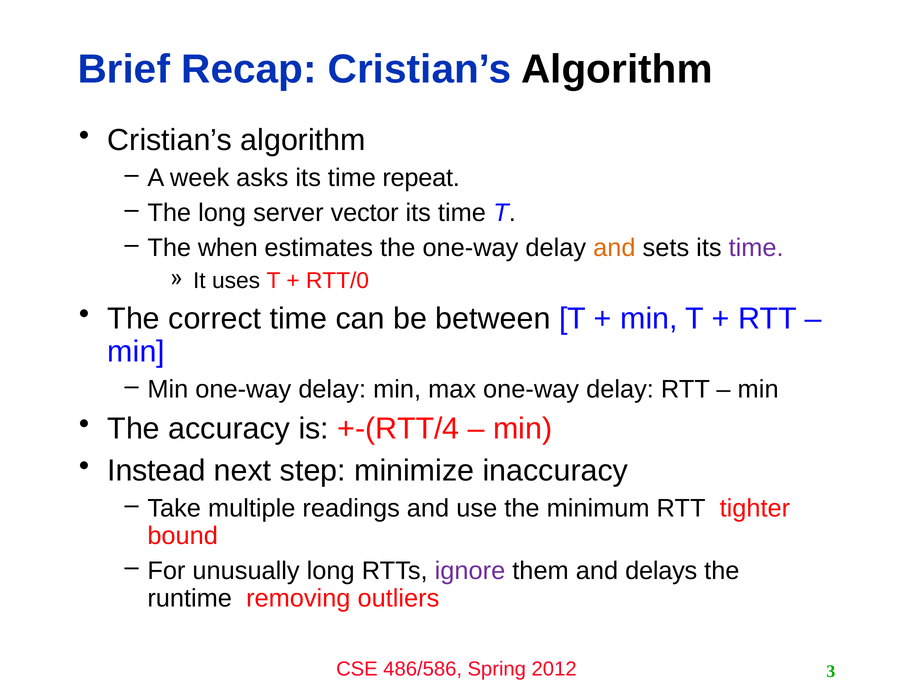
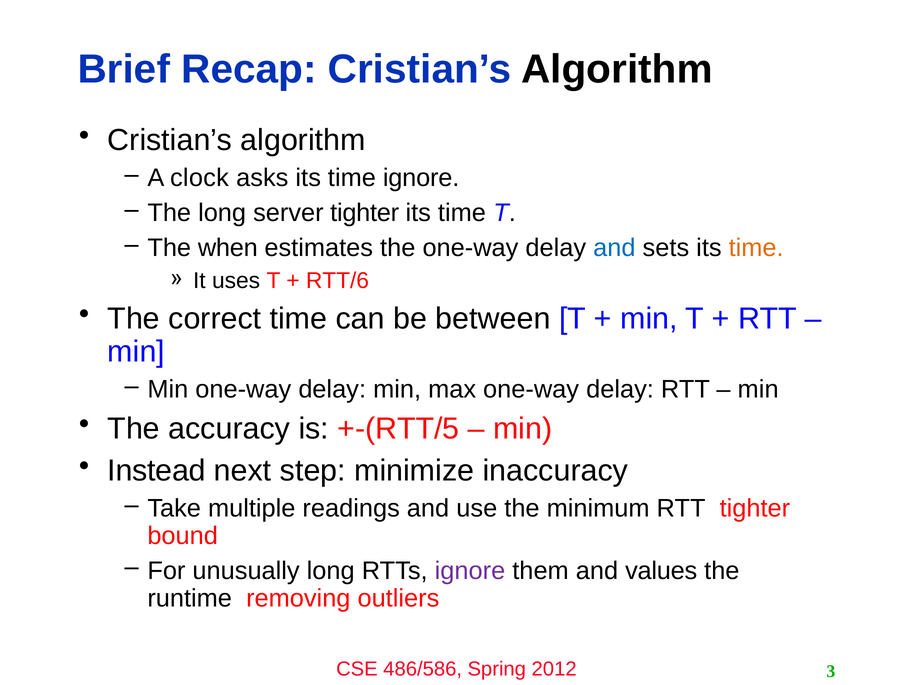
week: week -> clock
time repeat: repeat -> ignore
server vector: vector -> tighter
and at (614, 248) colour: orange -> blue
time at (756, 248) colour: purple -> orange
RTT/0: RTT/0 -> RTT/6
+-(RTT/4: +-(RTT/4 -> +-(RTT/5
delays: delays -> values
